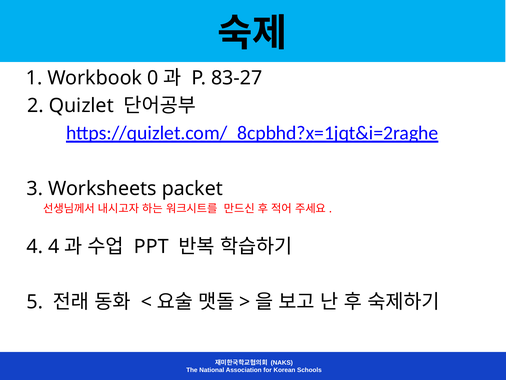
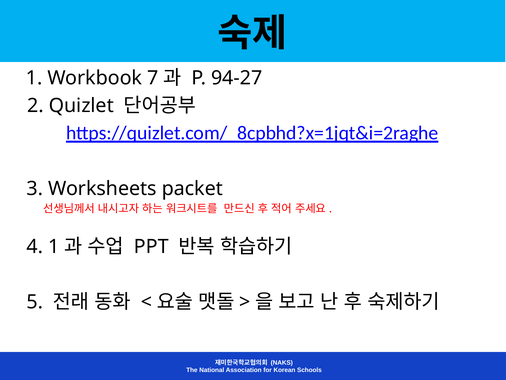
0: 0 -> 7
83-27: 83-27 -> 94-27
4 4: 4 -> 1
